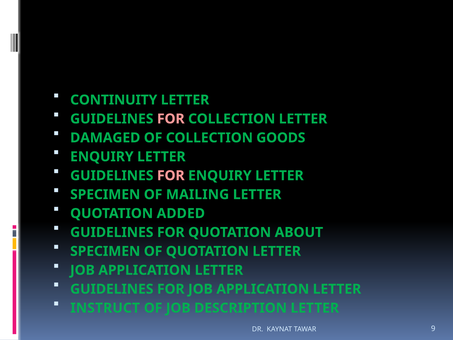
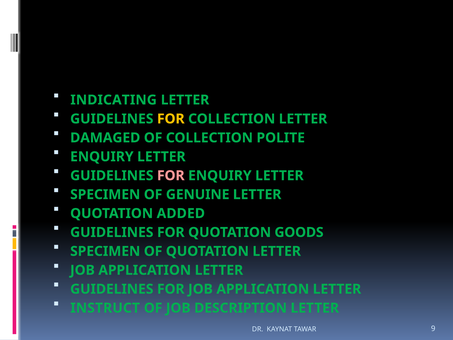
CONTINUITY: CONTINUITY -> INDICATING
FOR at (171, 119) colour: pink -> yellow
GOODS: GOODS -> POLITE
MAILING: MAILING -> GENUINE
ABOUT: ABOUT -> GOODS
